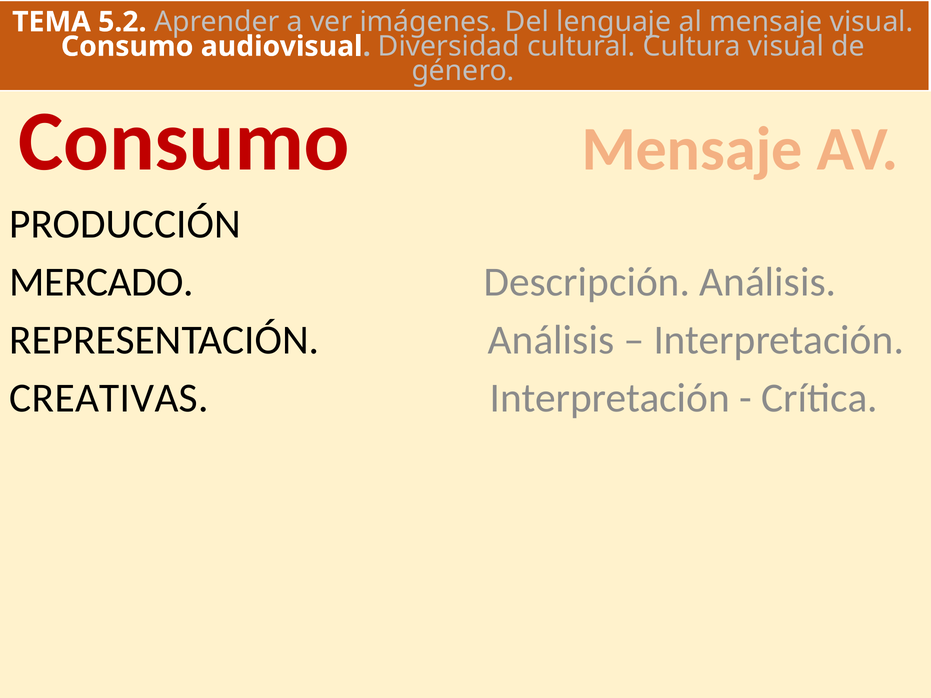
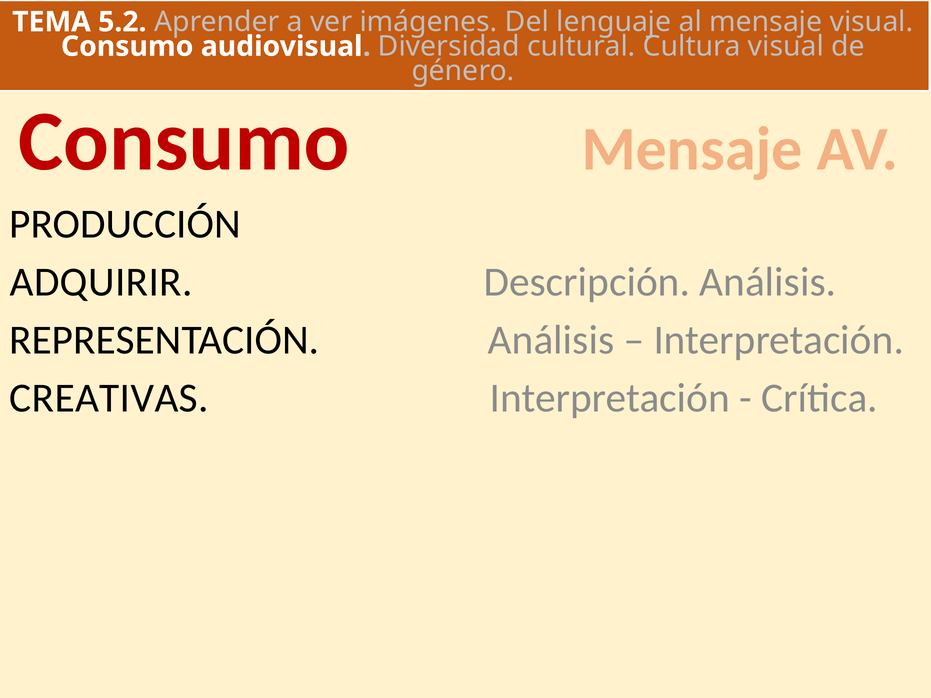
MERCADO: MERCADO -> ADQUIRIR
